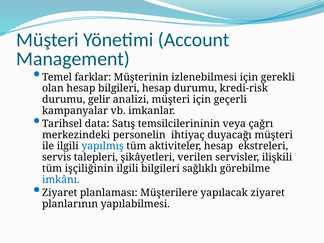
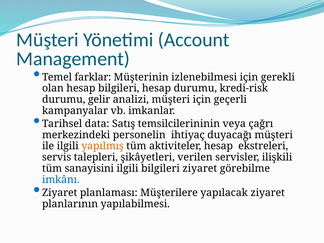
yapılmış colour: blue -> orange
işçiliğinin: işçiliğinin -> sanayisini
bilgileri sağlıklı: sağlıklı -> ziyaret
